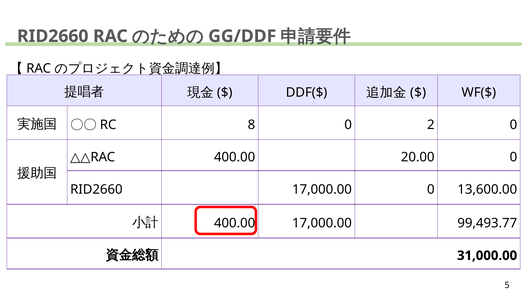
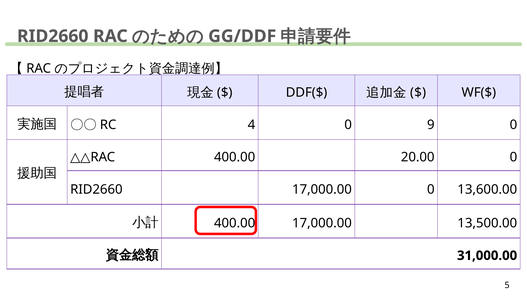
8: 8 -> 4
2: 2 -> 9
99,493.77: 99,493.77 -> 13,500.00
